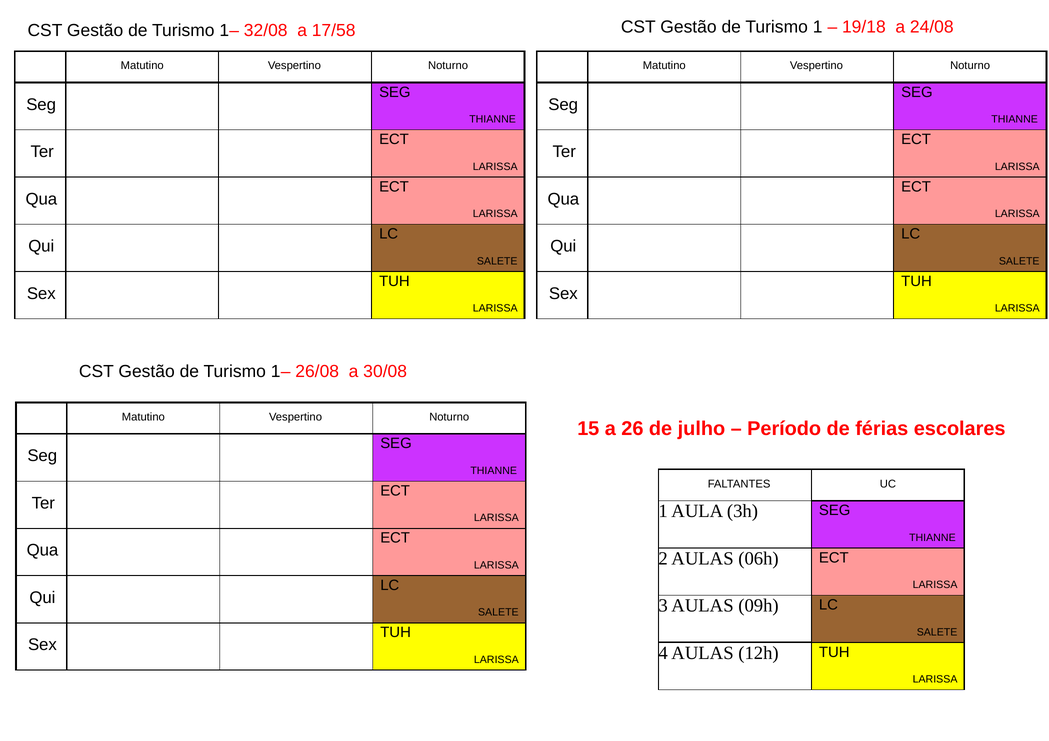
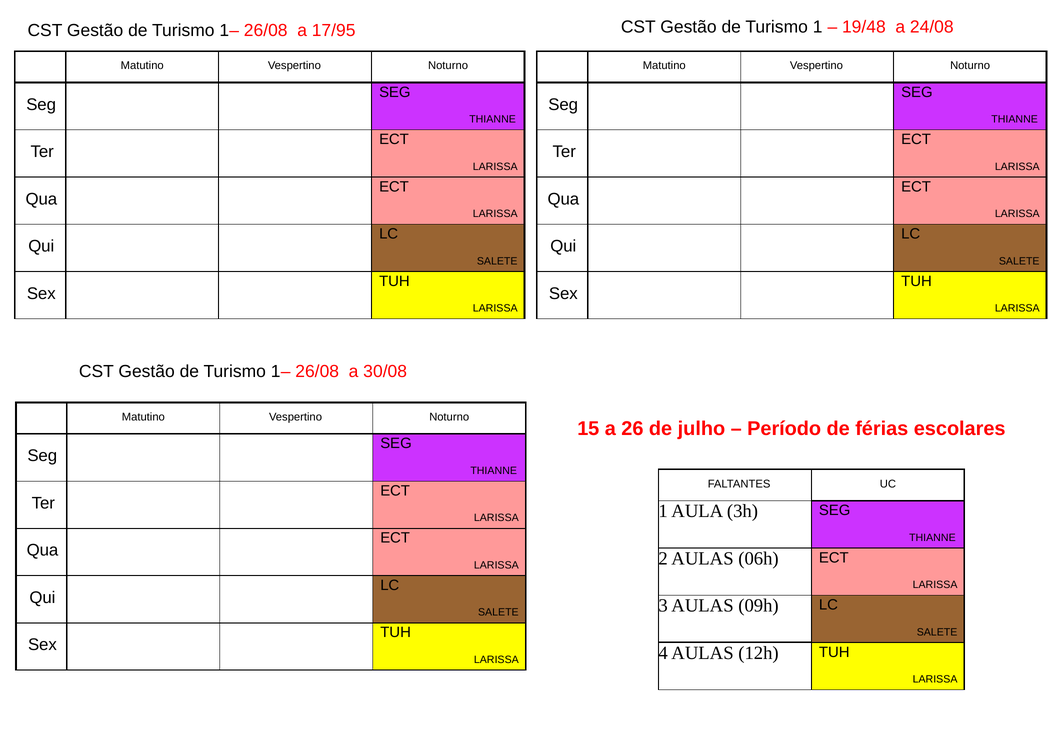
32/08 at (266, 30): 32/08 -> 26/08
17/58: 17/58 -> 17/95
19/18: 19/18 -> 19/48
